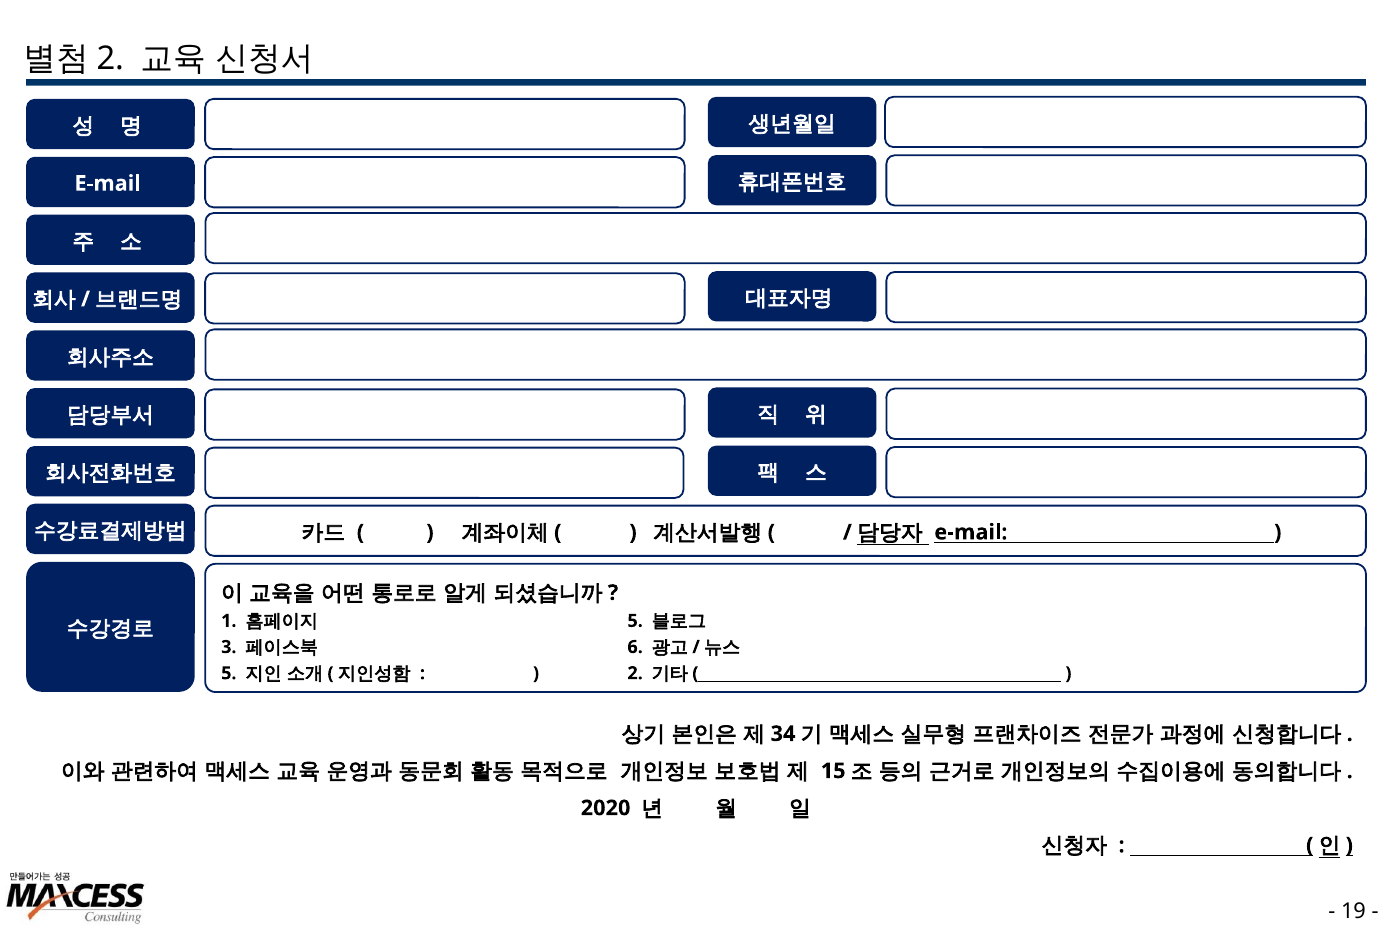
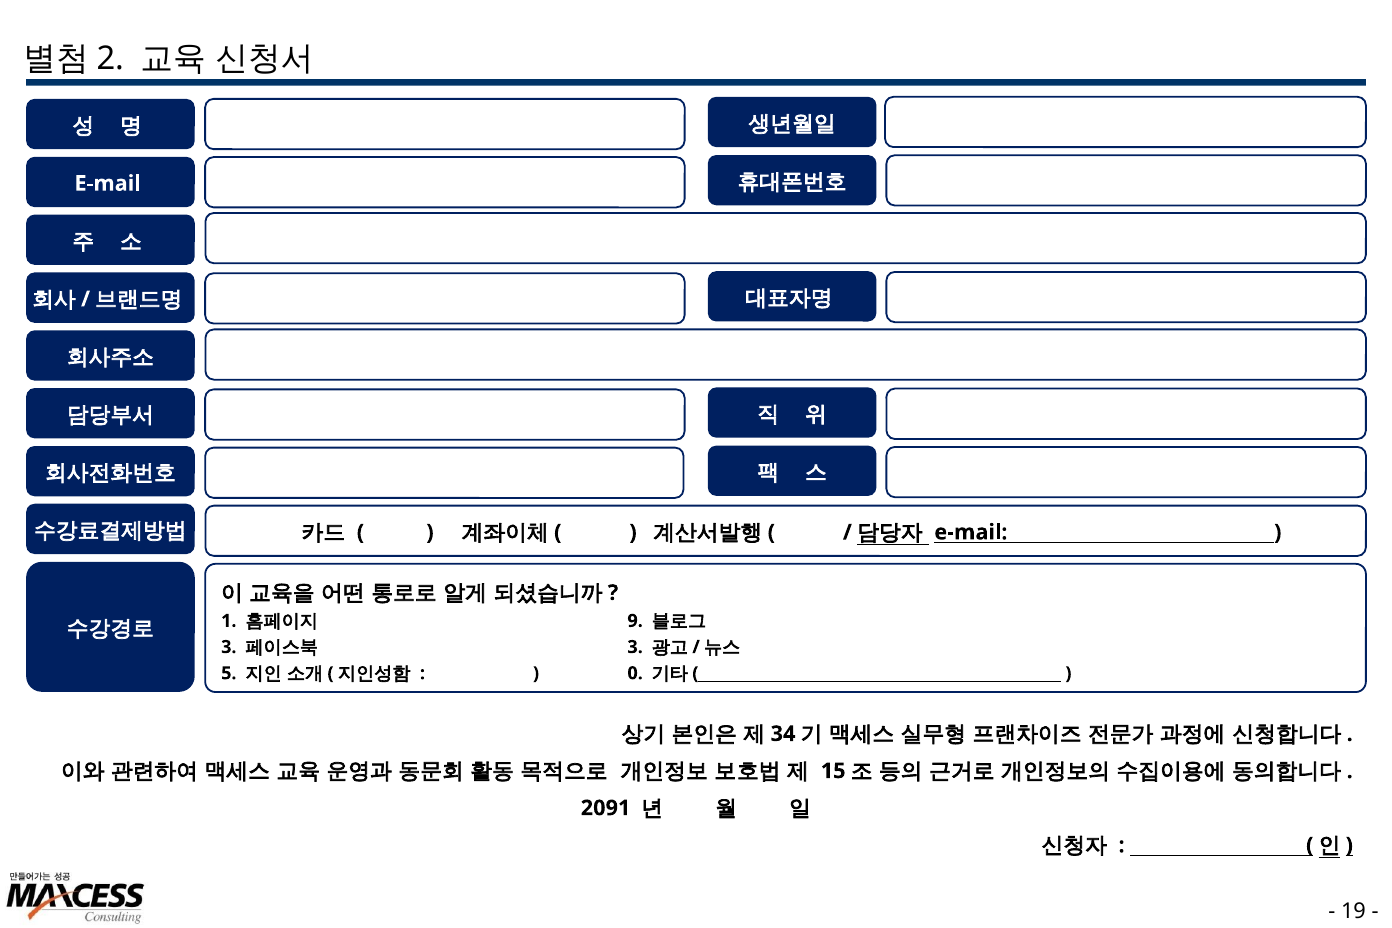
5 at (635, 621): 5 -> 9
6 at (635, 647): 6 -> 3
2: 2 -> 0
2020: 2020 -> 2091
